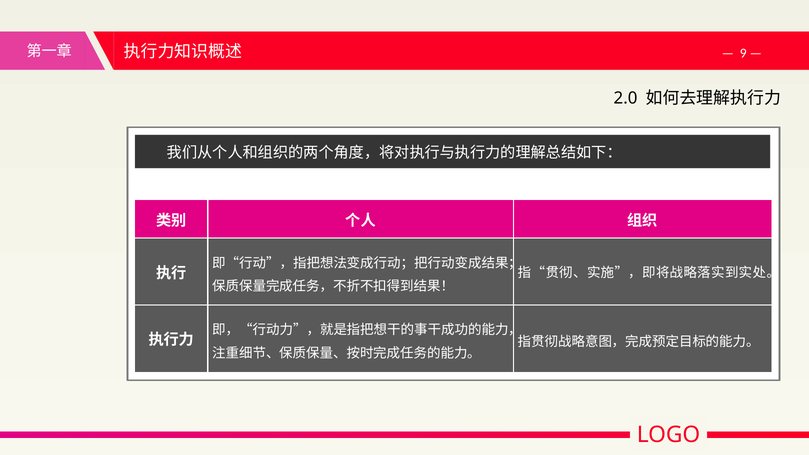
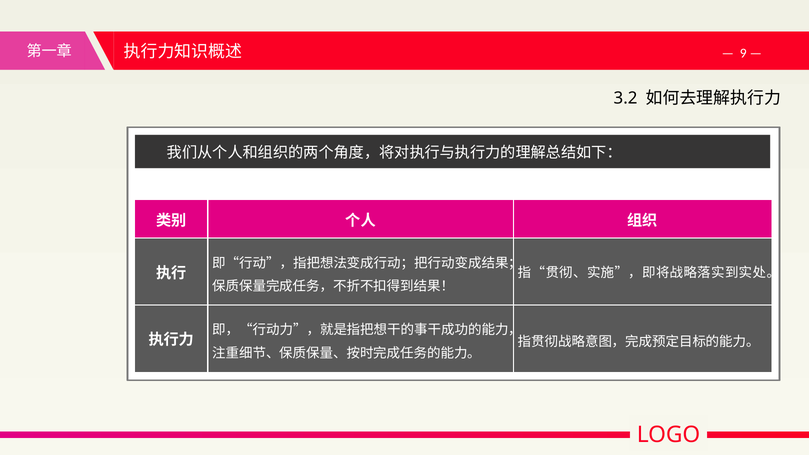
2.0: 2.0 -> 3.2
